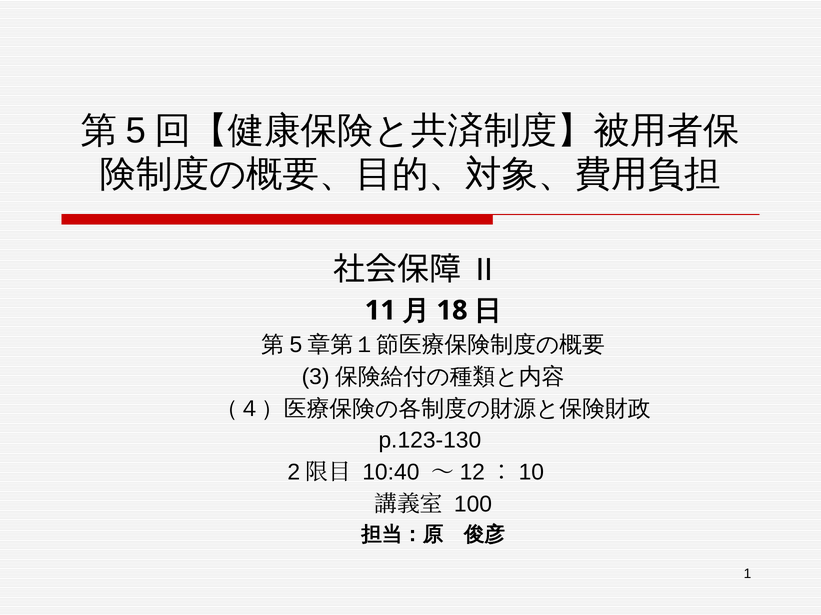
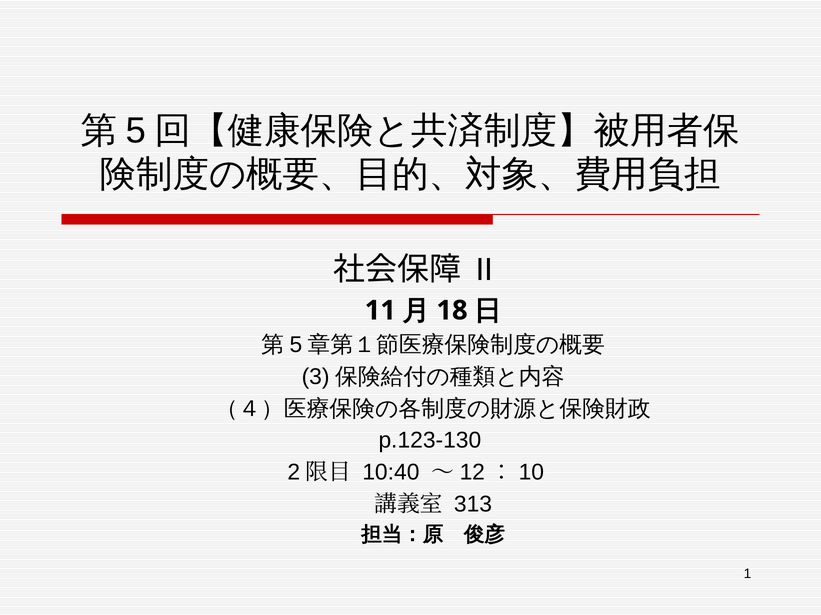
100: 100 -> 313
